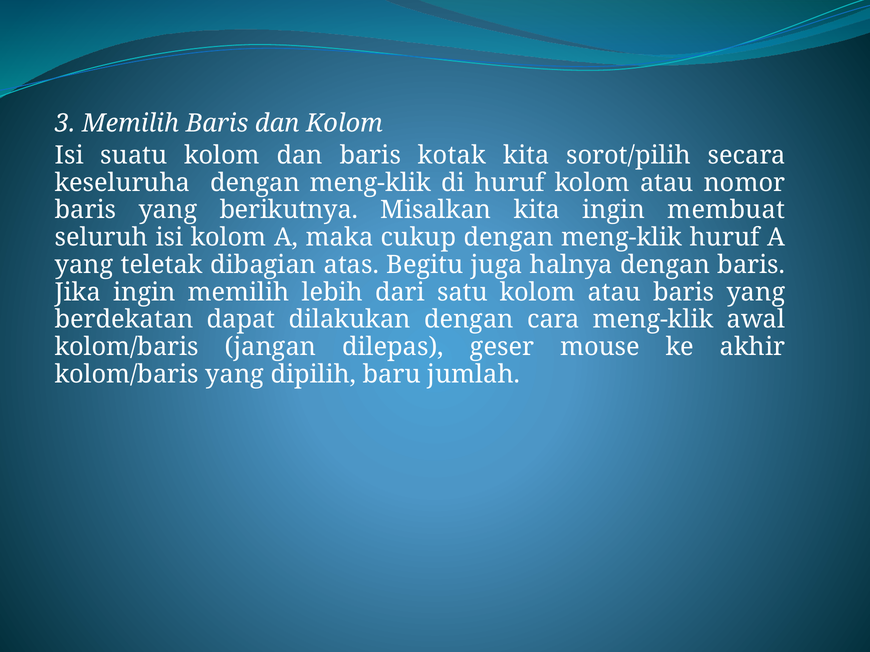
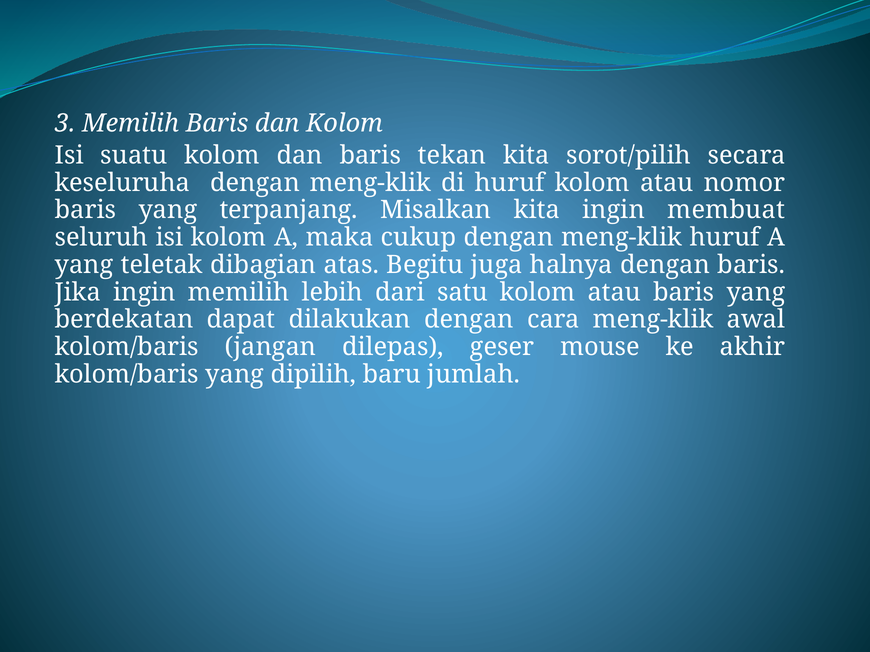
kotak: kotak -> tekan
berikutnya: berikutnya -> terpanjang
